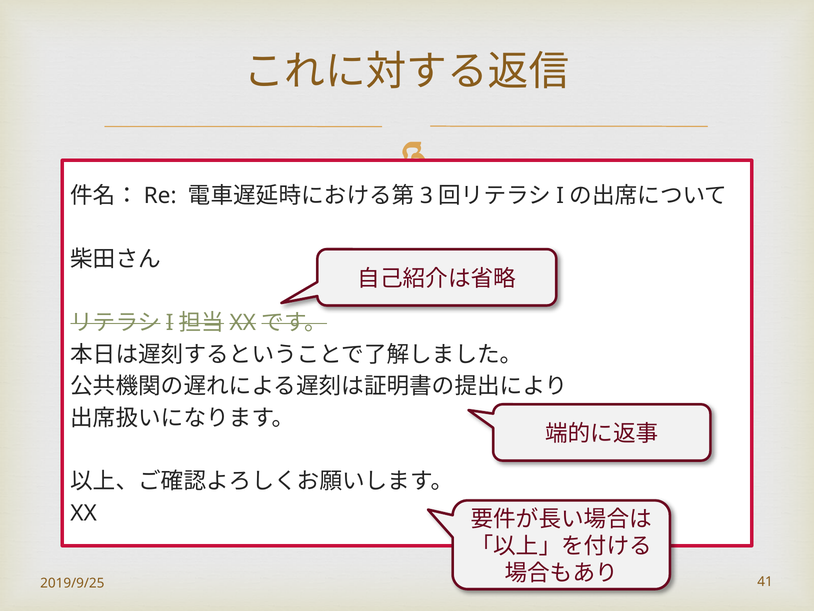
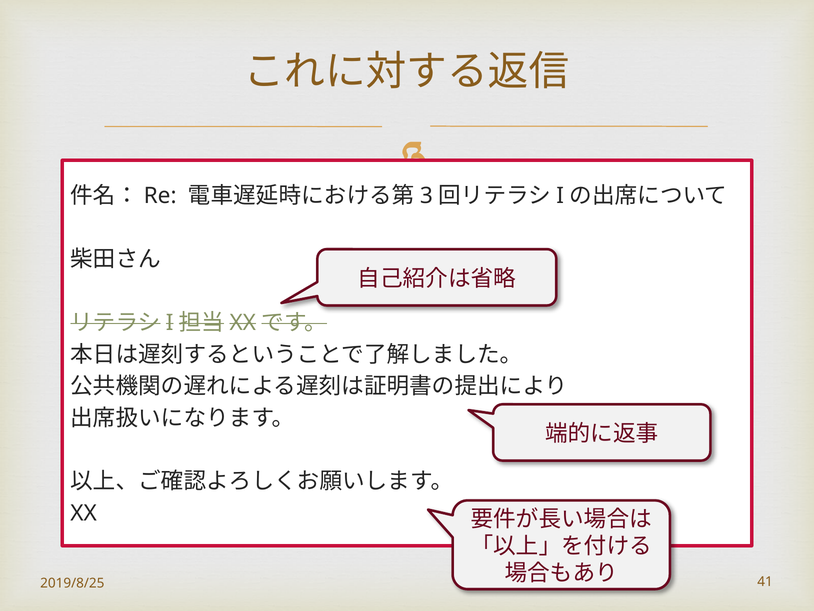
2019/9/25: 2019/9/25 -> 2019/8/25
